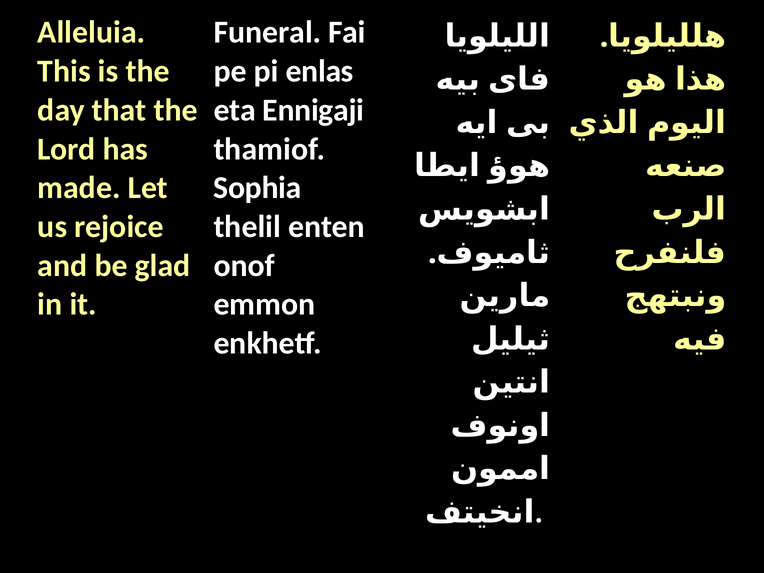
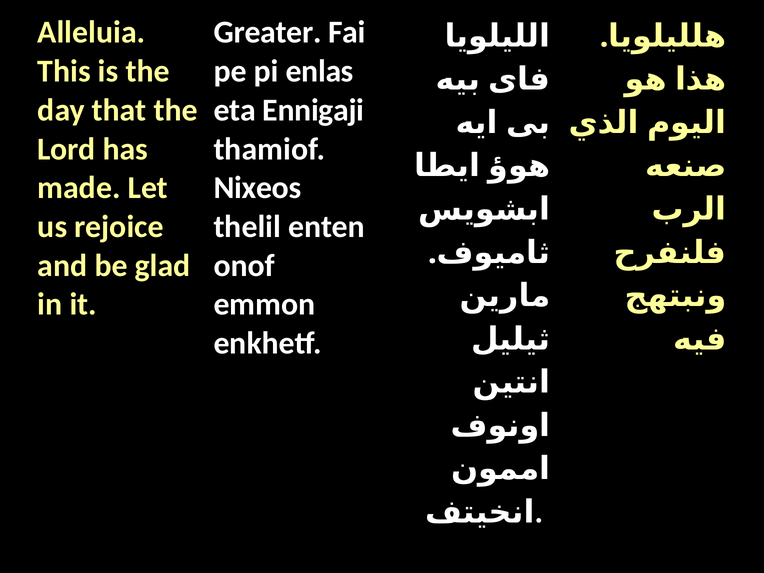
Funeral: Funeral -> Greater
Sophia: Sophia -> Nixeos
